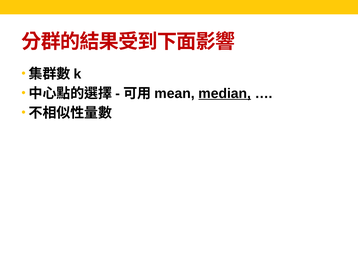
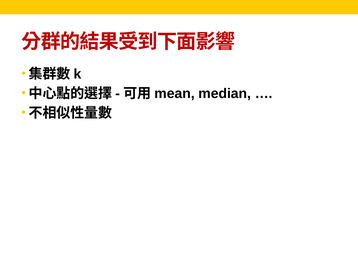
median underline: present -> none
